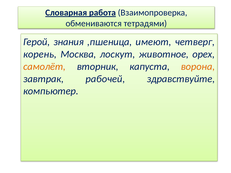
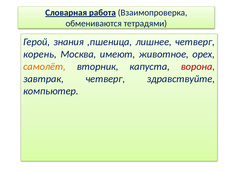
имеют: имеют -> лишнее
лоскут: лоскут -> имеют
ворона colour: orange -> red
завтрак рабочей: рабочей -> четверг
